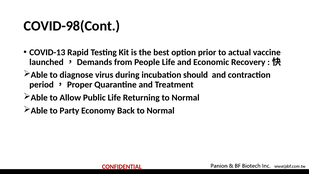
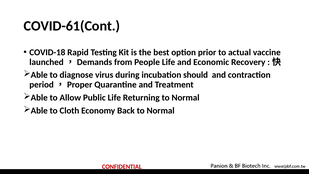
COVID-98(Cont: COVID-98(Cont -> COVID-61(Cont
COVID-13: COVID-13 -> COVID-18
Party: Party -> Cloth
